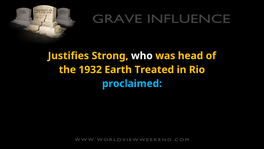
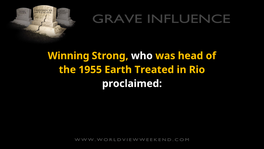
Justifies: Justifies -> Winning
1932: 1932 -> 1955
proclaimed colour: light blue -> white
